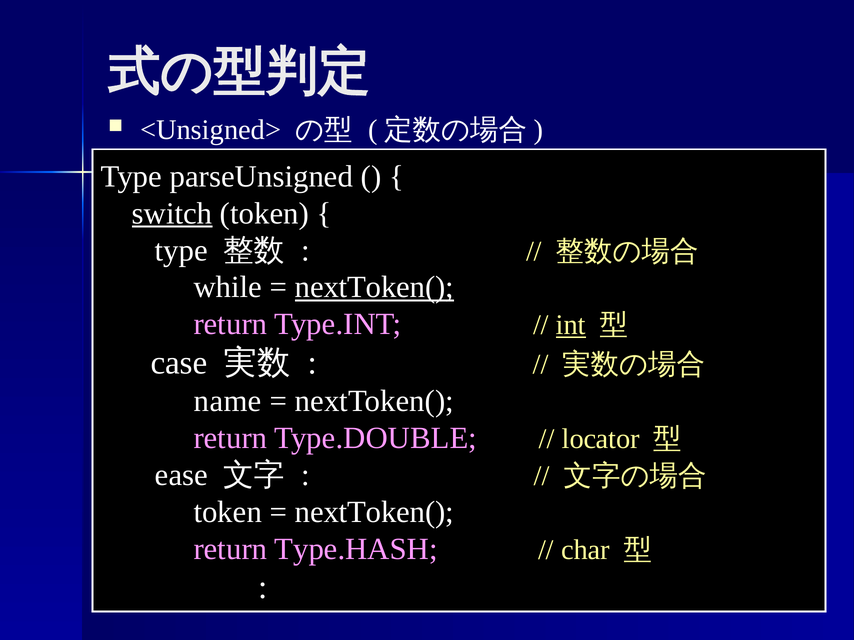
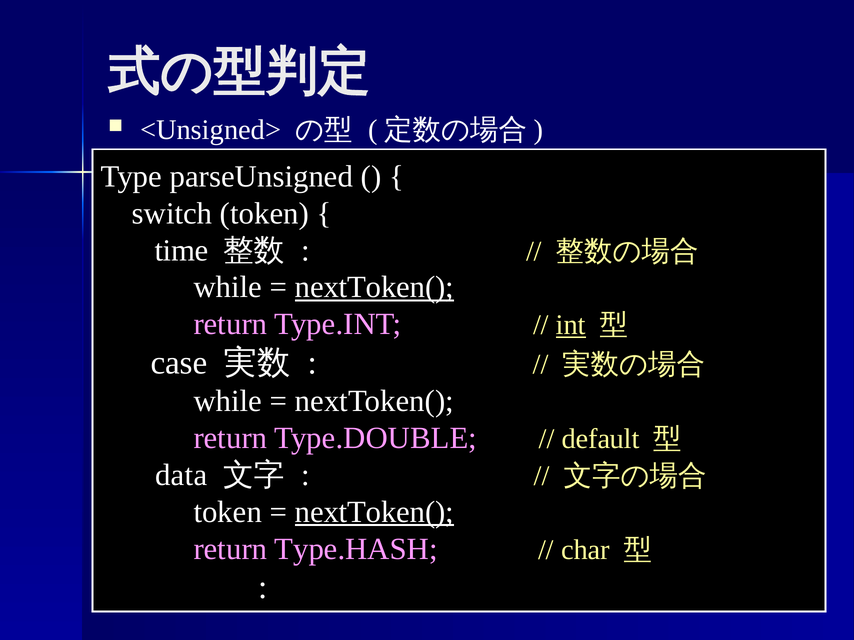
switch underline: present -> none
type at (181, 251): type -> time
name at (228, 401): name -> while
locator: locator -> default
ease: ease -> data
nextToken( at (374, 512) underline: none -> present
